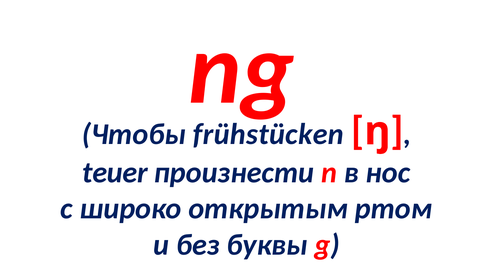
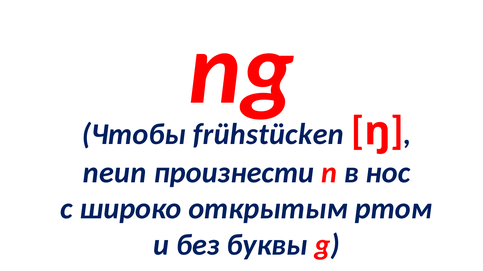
teuer: teuer -> neun
